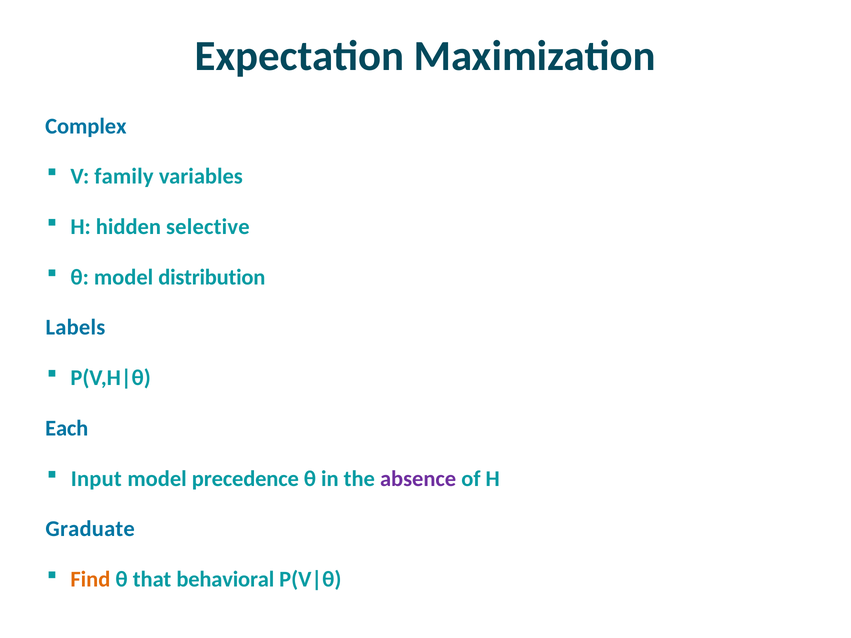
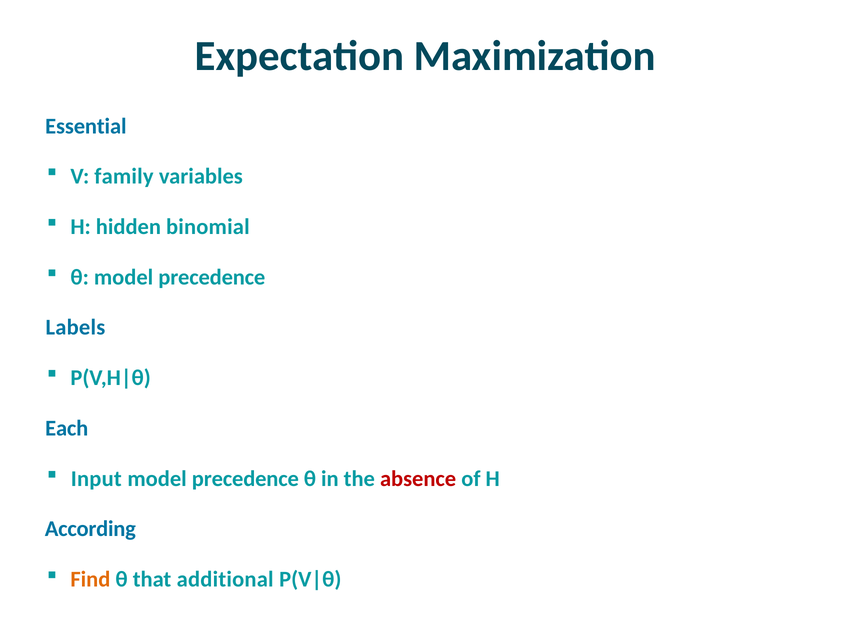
Complex: Complex -> Essential
selective: selective -> binomial
θ model distribution: distribution -> precedence
absence colour: purple -> red
Graduate: Graduate -> According
behavioral: behavioral -> additional
